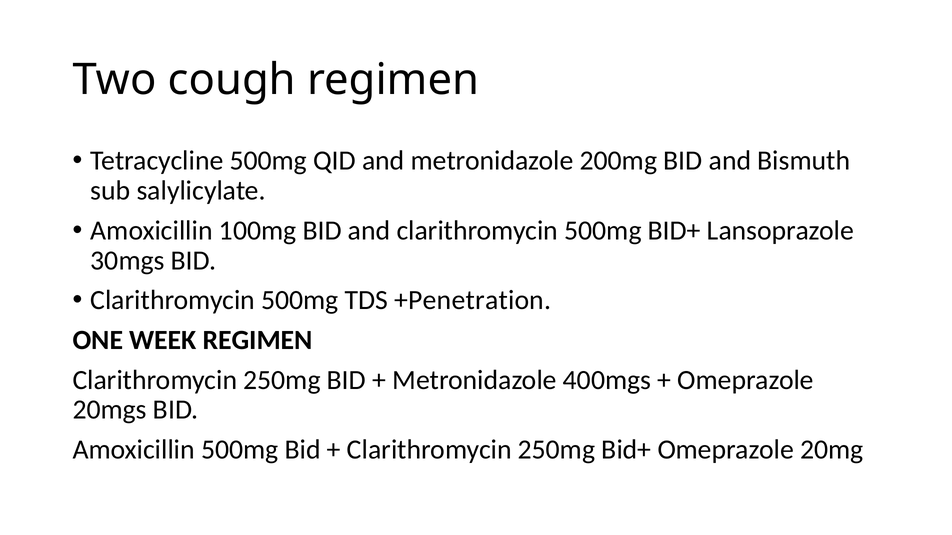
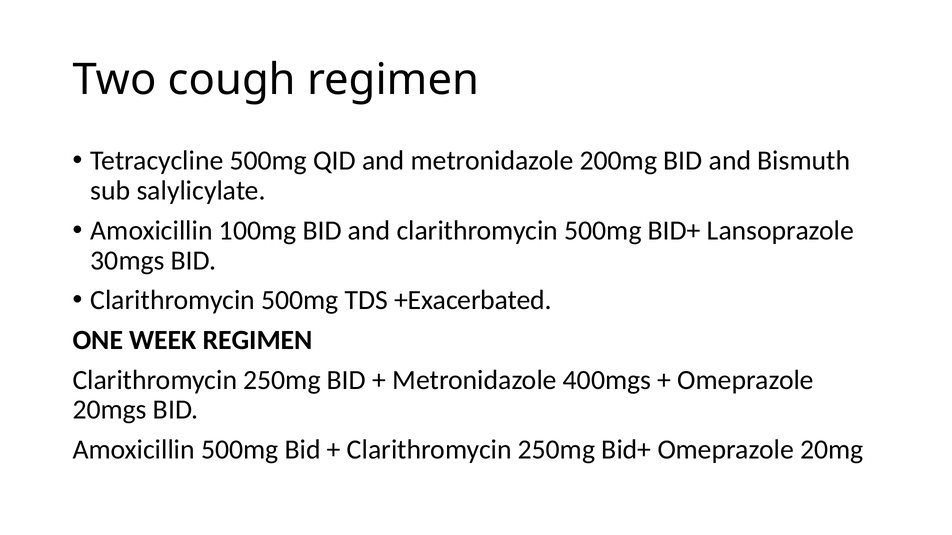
+Penetration: +Penetration -> +Exacerbated
